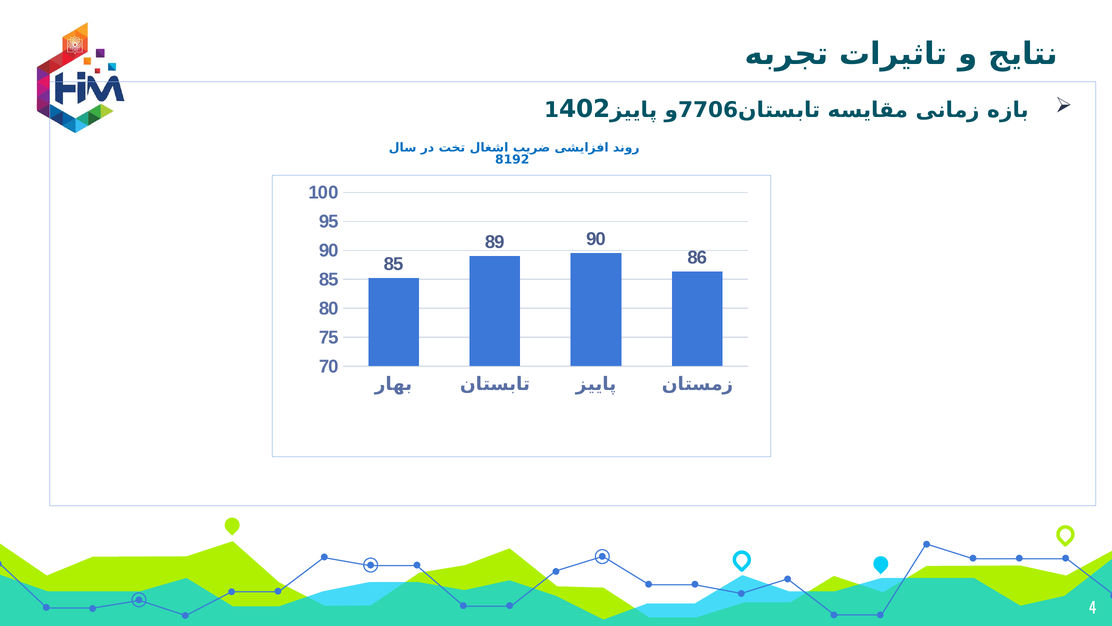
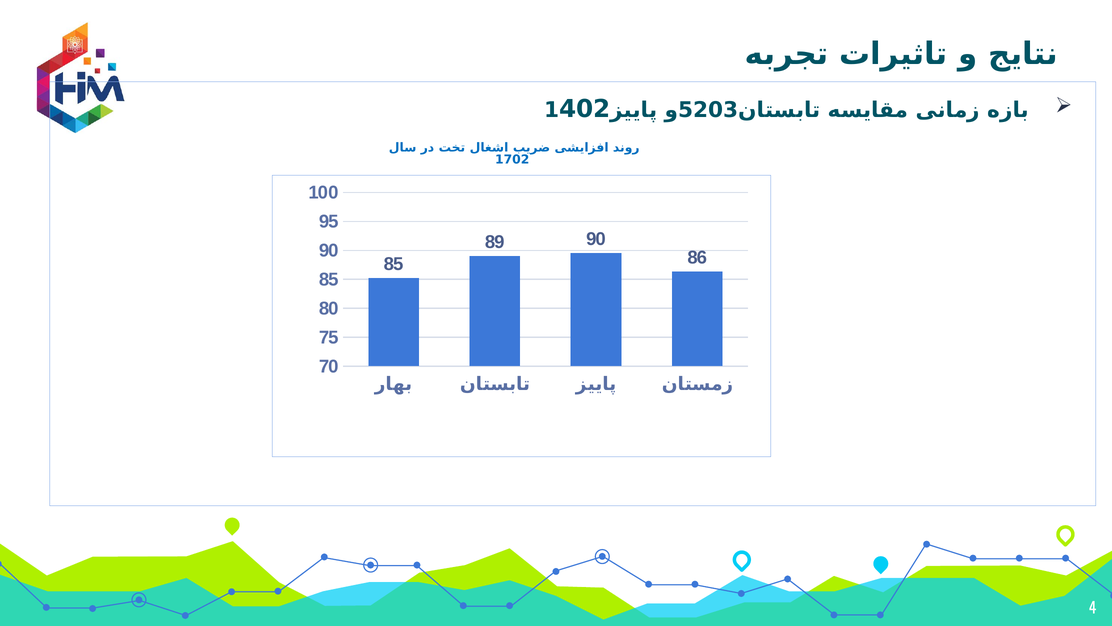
7706: 7706 -> 5203
8192: 8192 -> 1702
